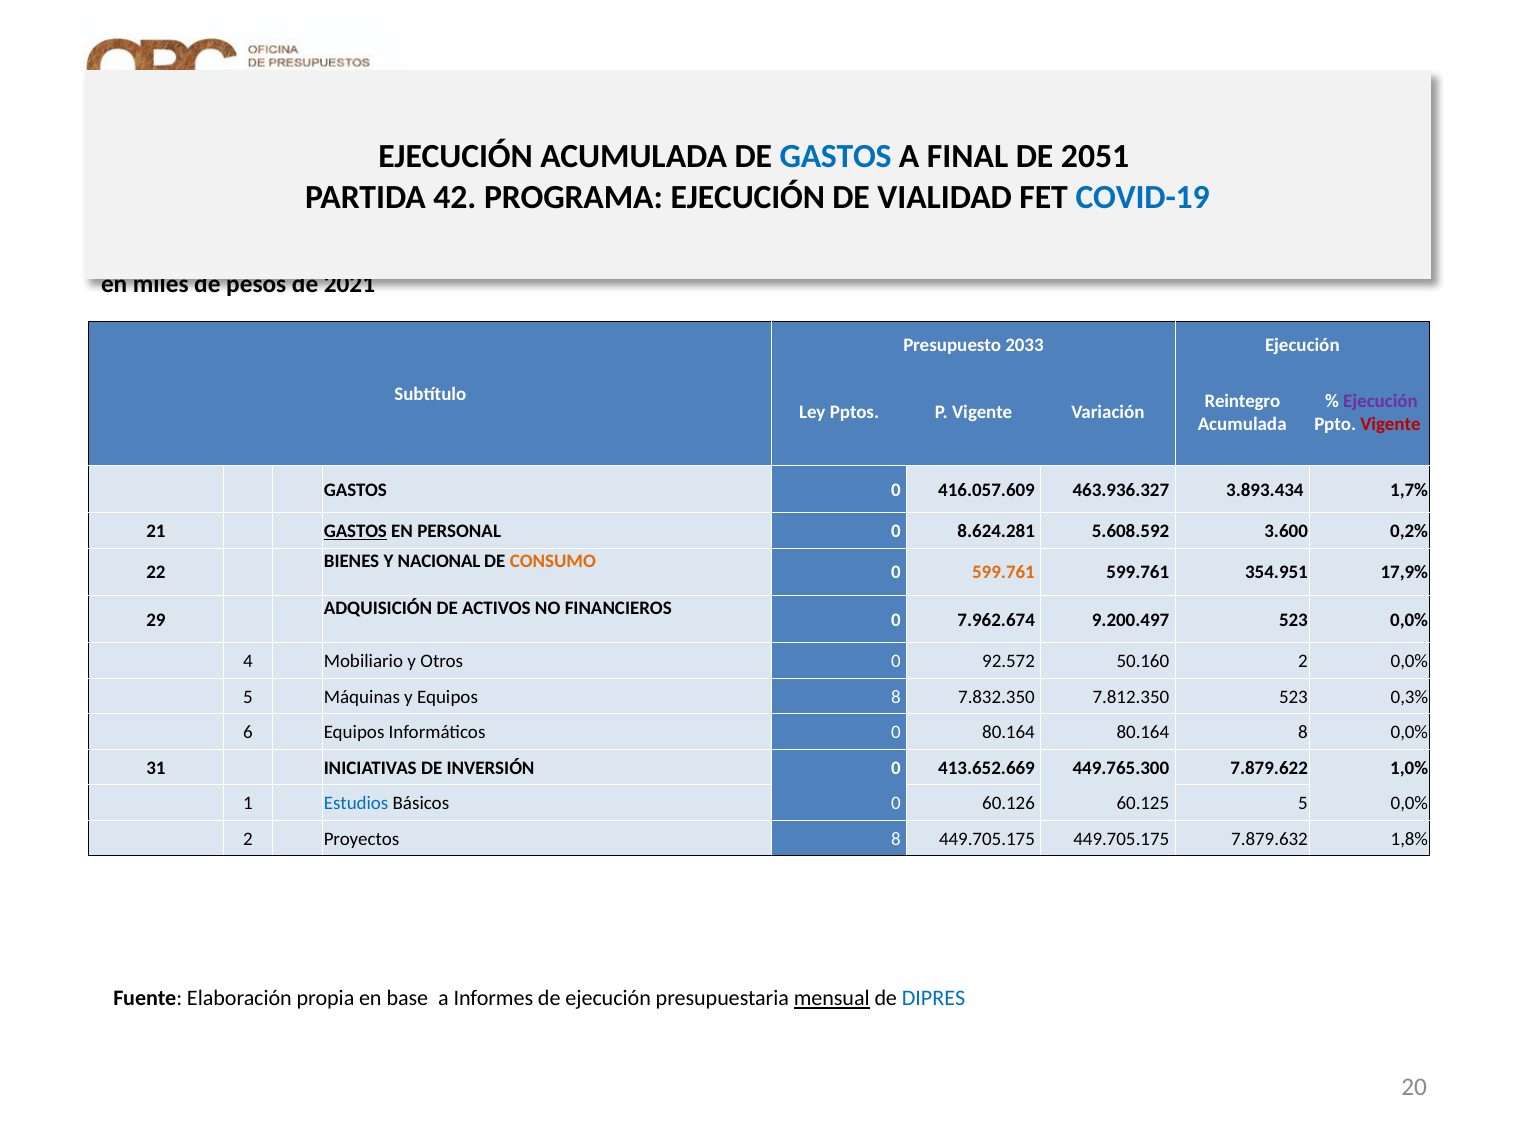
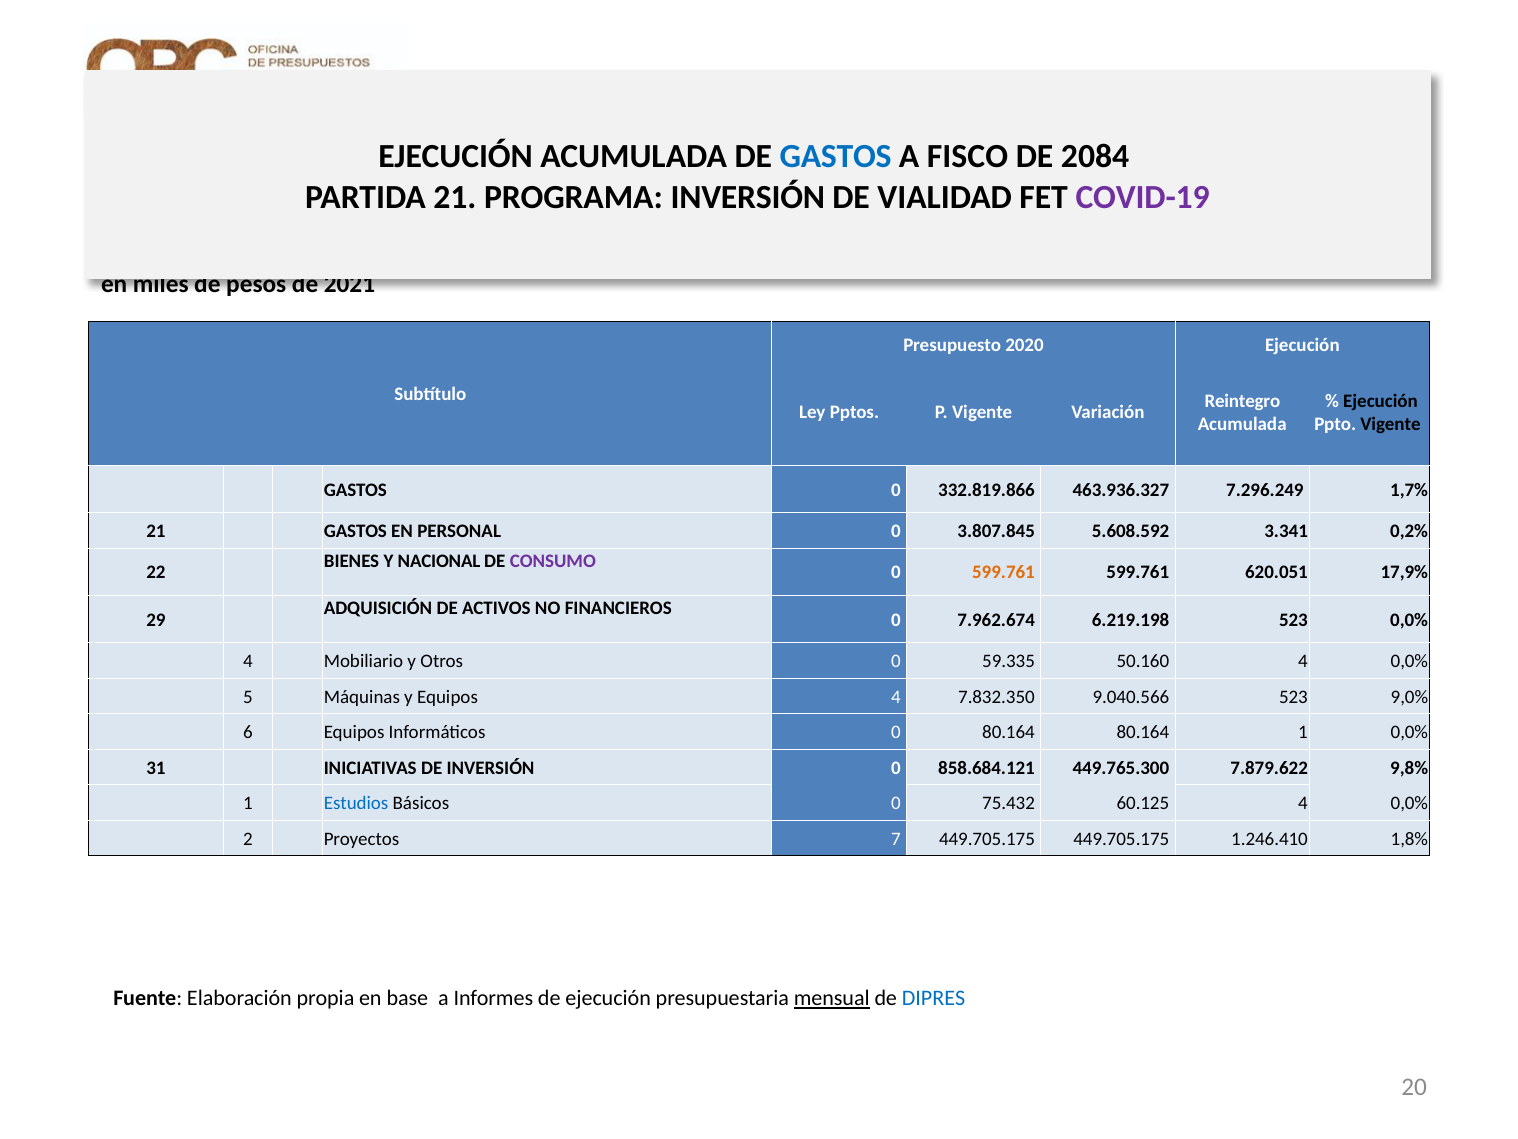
FINAL: FINAL -> FISCO
2051: 2051 -> 2084
PARTIDA 42: 42 -> 21
PROGRAMA EJECUCIÓN: EJECUCIÓN -> INVERSIÓN
COVID-19 colour: blue -> purple
2033: 2033 -> 2020
Ejecución at (1380, 401) colour: purple -> black
Vigente at (1390, 424) colour: red -> black
416.057.609: 416.057.609 -> 332.819.866
3.893.434: 3.893.434 -> 7.296.249
GASTOS at (355, 531) underline: present -> none
8.624.281: 8.624.281 -> 3.807.845
3.600: 3.600 -> 3.341
CONSUMO colour: orange -> purple
354.951: 354.951 -> 620.051
9.200.497: 9.200.497 -> 6.219.198
92.572: 92.572 -> 59.335
50.160 2: 2 -> 4
Equipos 8: 8 -> 4
7.812.350: 7.812.350 -> 9.040.566
0,3%: 0,3% -> 9,0%
80.164 8: 8 -> 1
413.652.669: 413.652.669 -> 858.684.121
1,0%: 1,0% -> 9,8%
60.126: 60.126 -> 75.432
60.125 5: 5 -> 4
Proyectos 8: 8 -> 7
7.879.632: 7.879.632 -> 1.246.410
